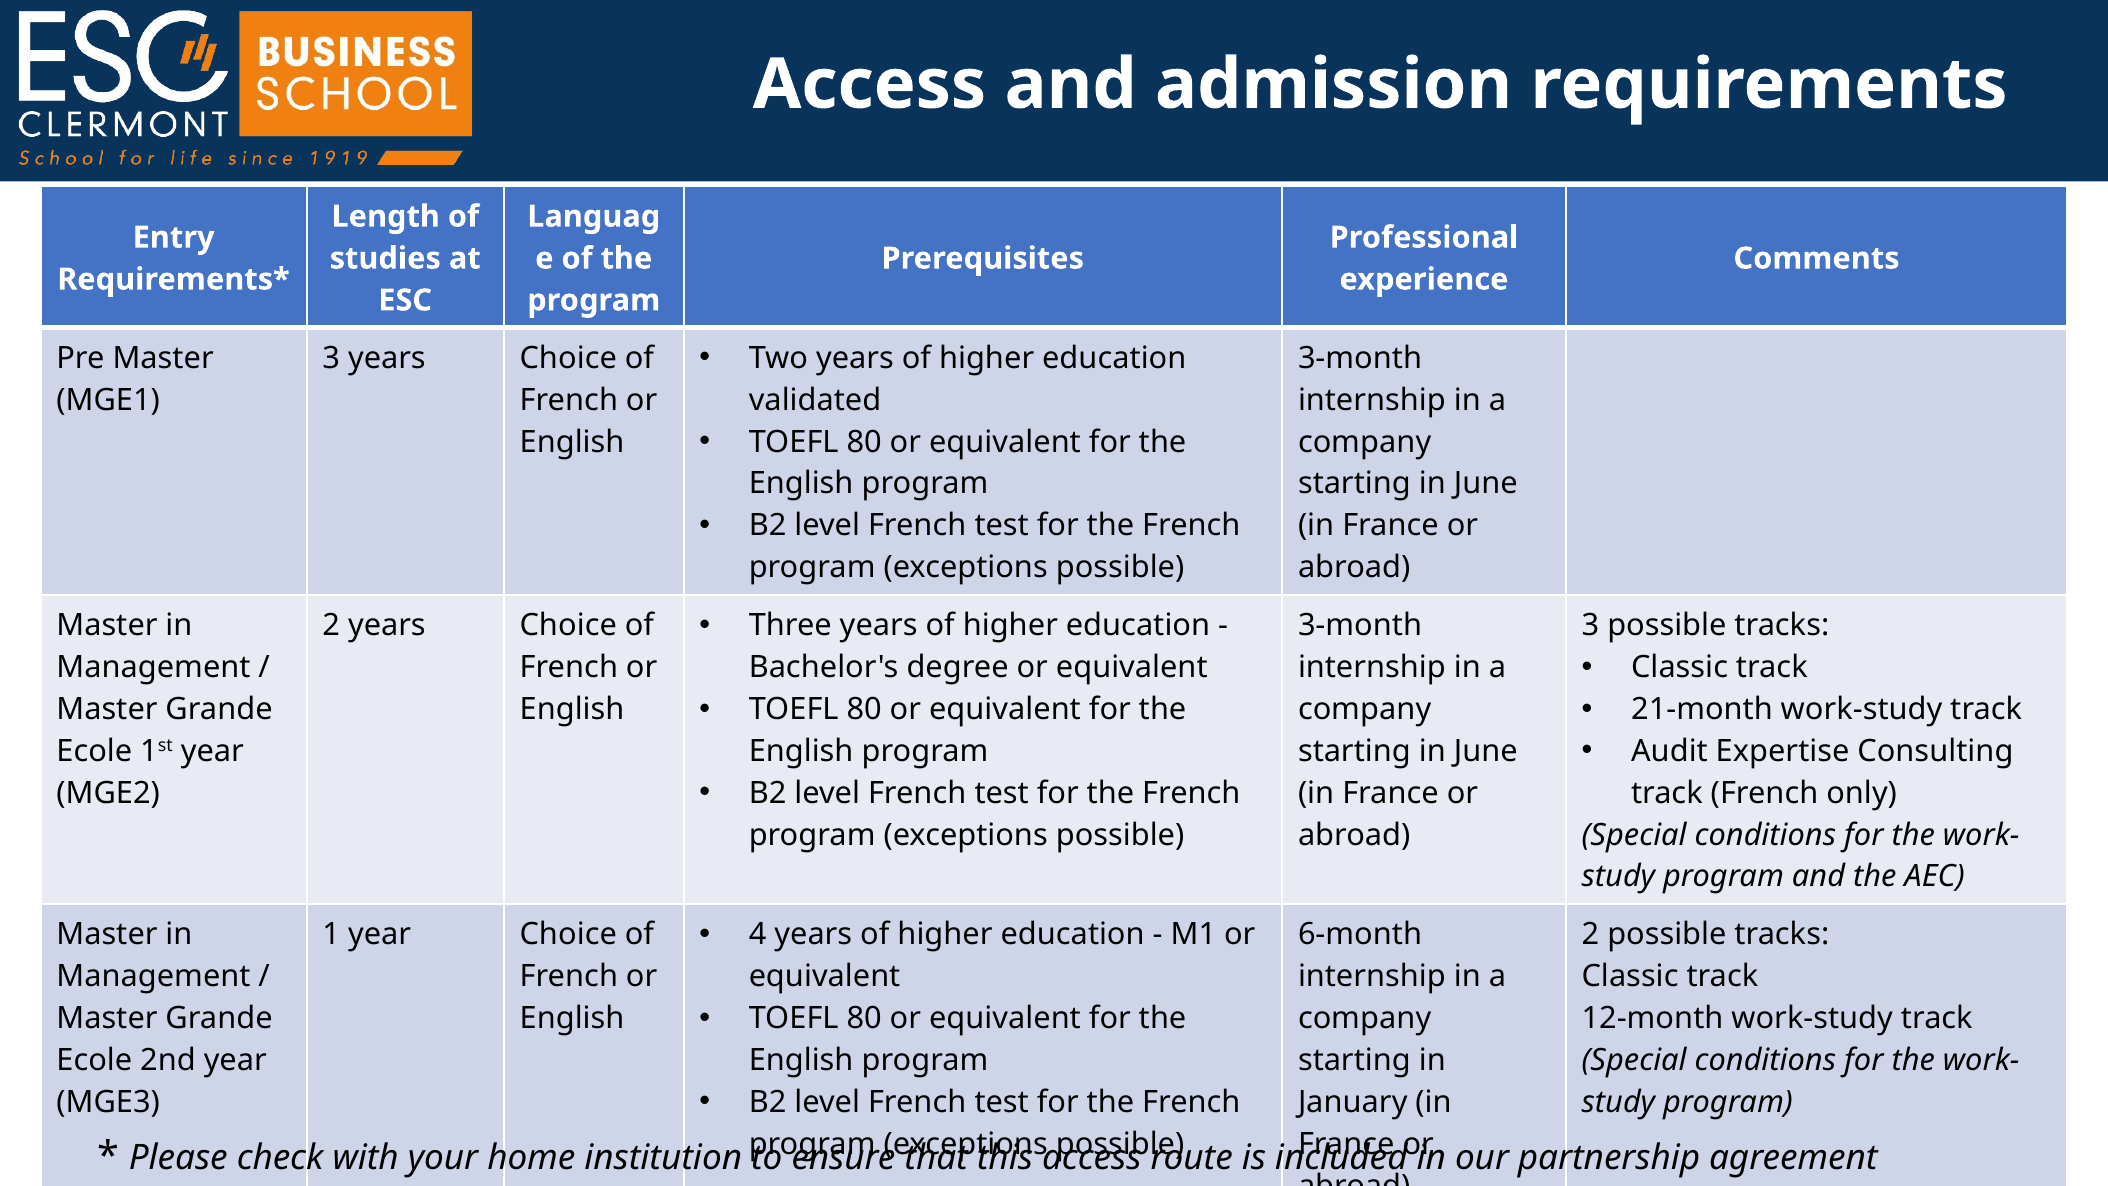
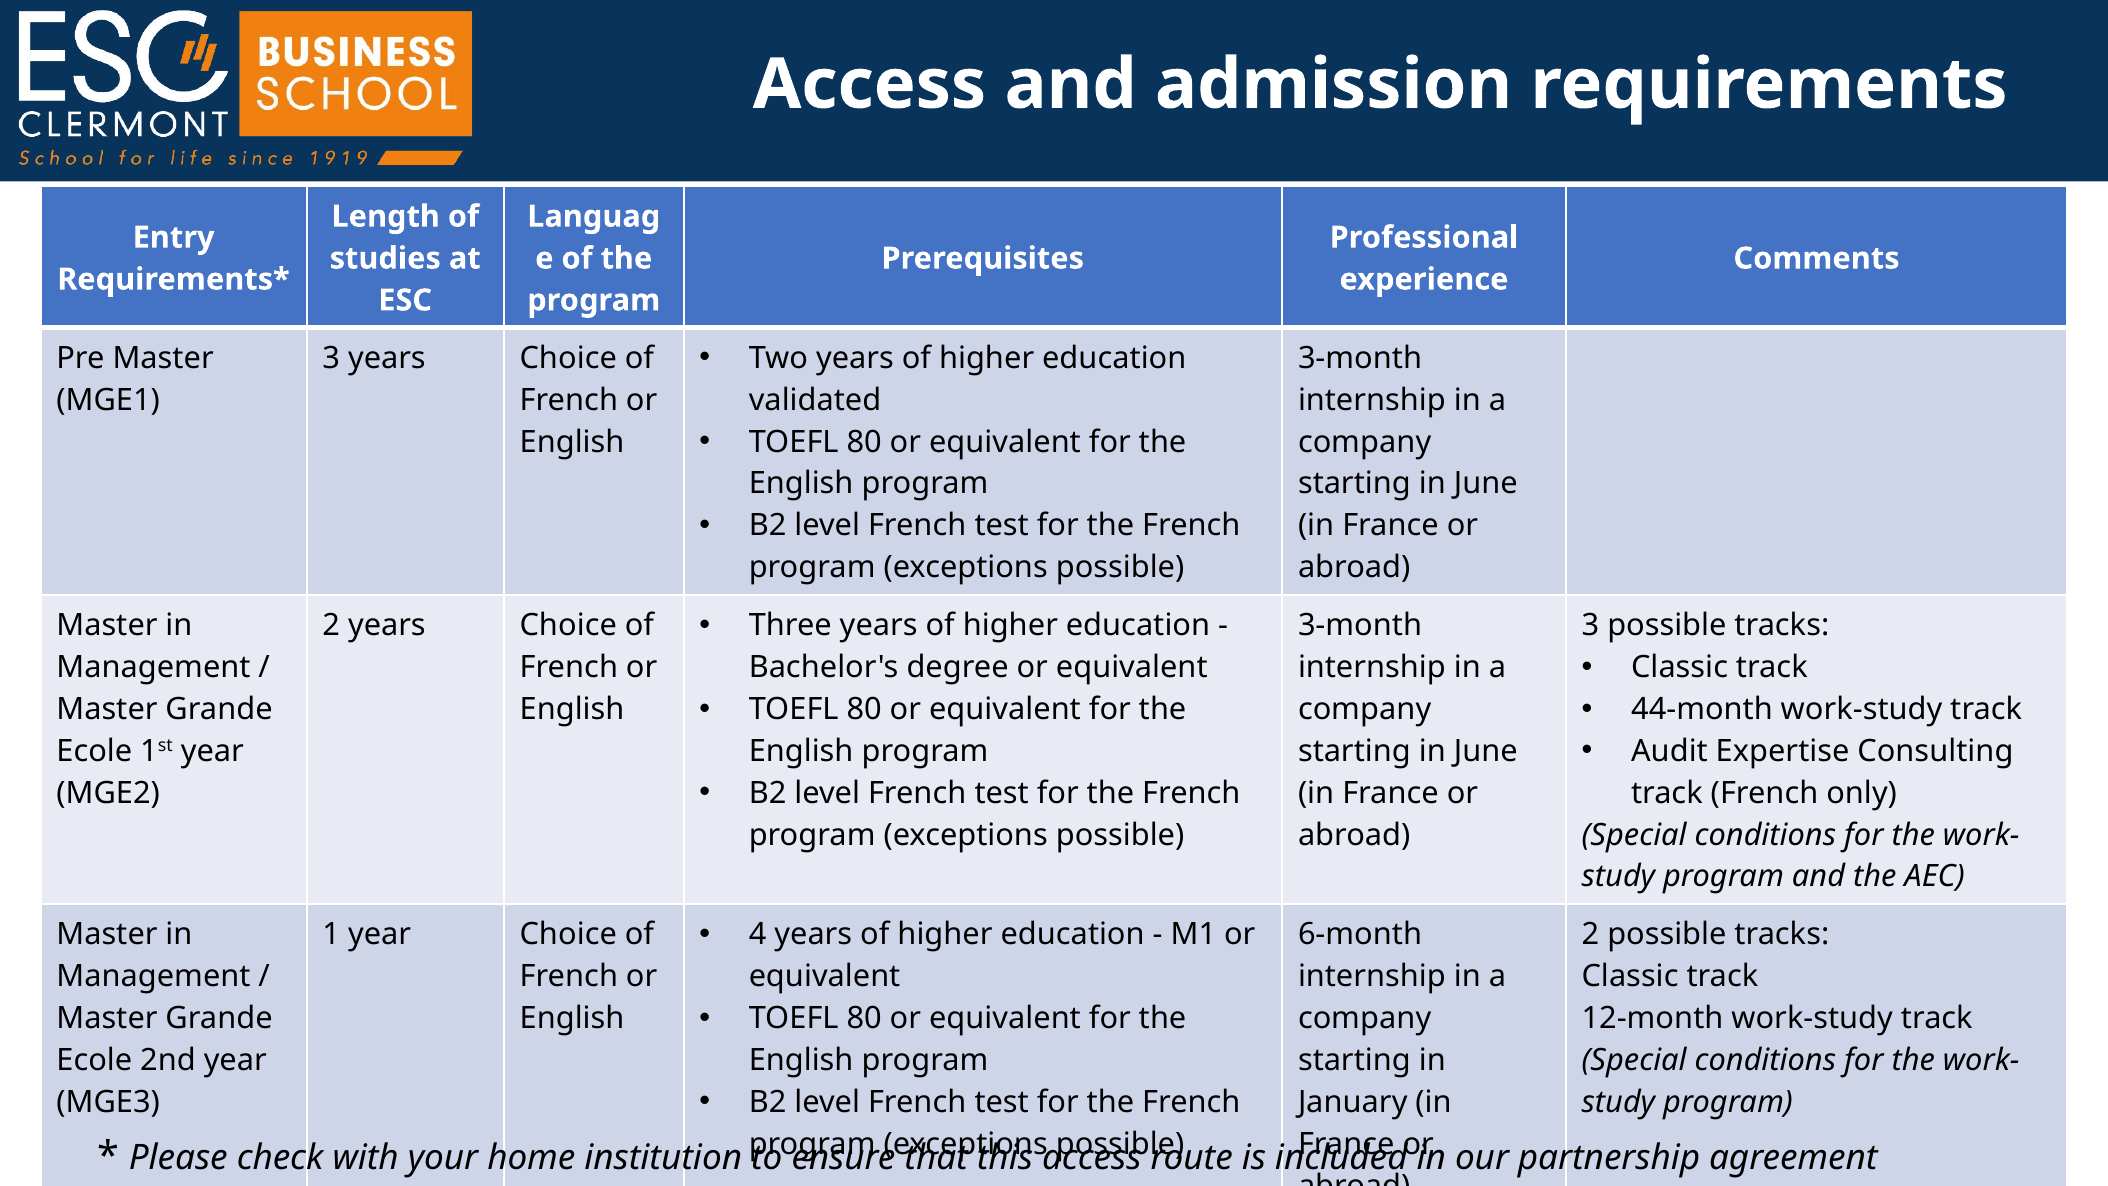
21-month: 21-month -> 44-month
